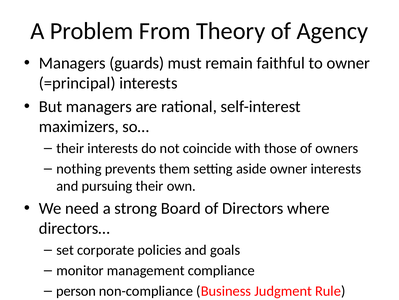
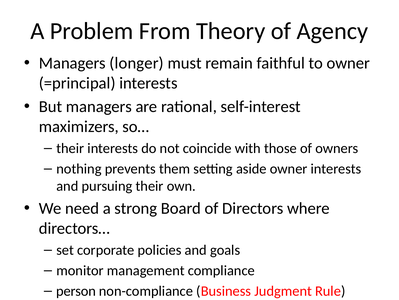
guards: guards -> longer
